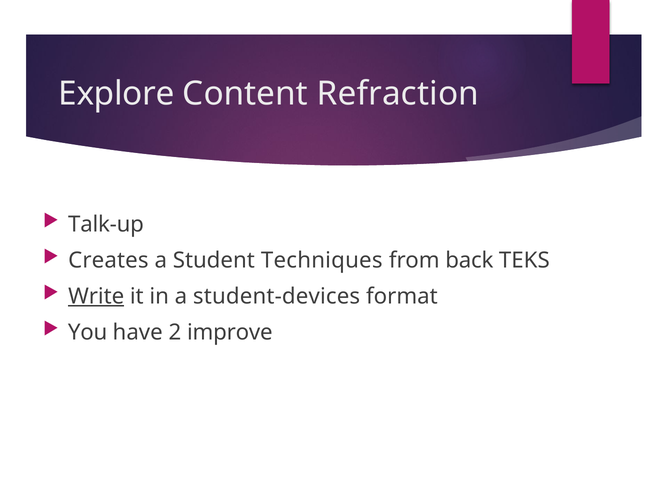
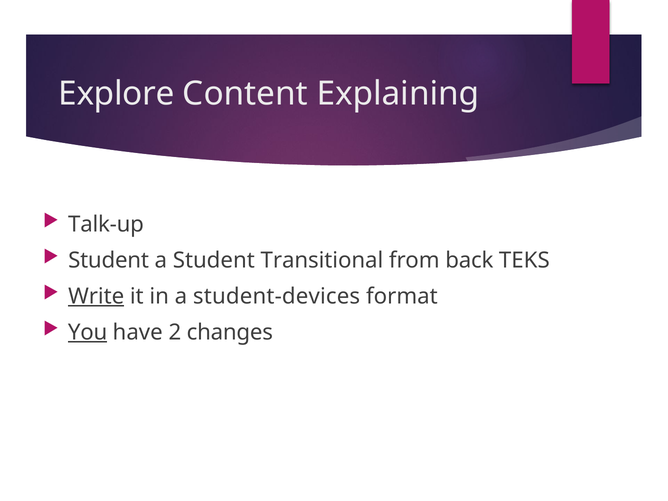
Refraction: Refraction -> Explaining
Creates at (108, 260): Creates -> Student
Techniques: Techniques -> Transitional
You underline: none -> present
improve: improve -> changes
